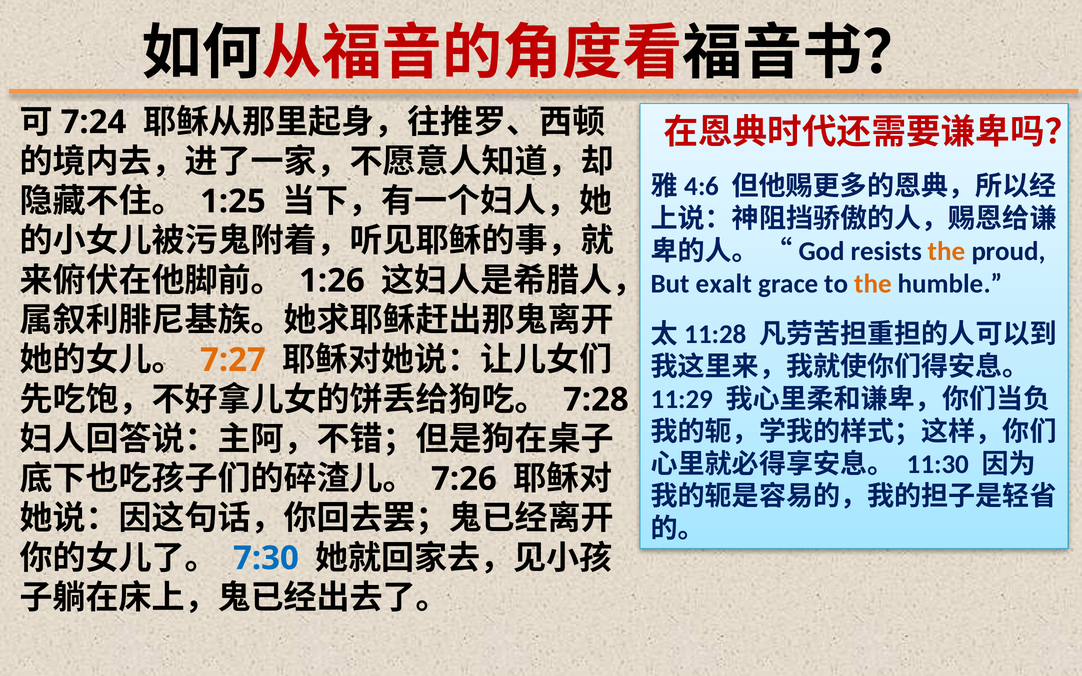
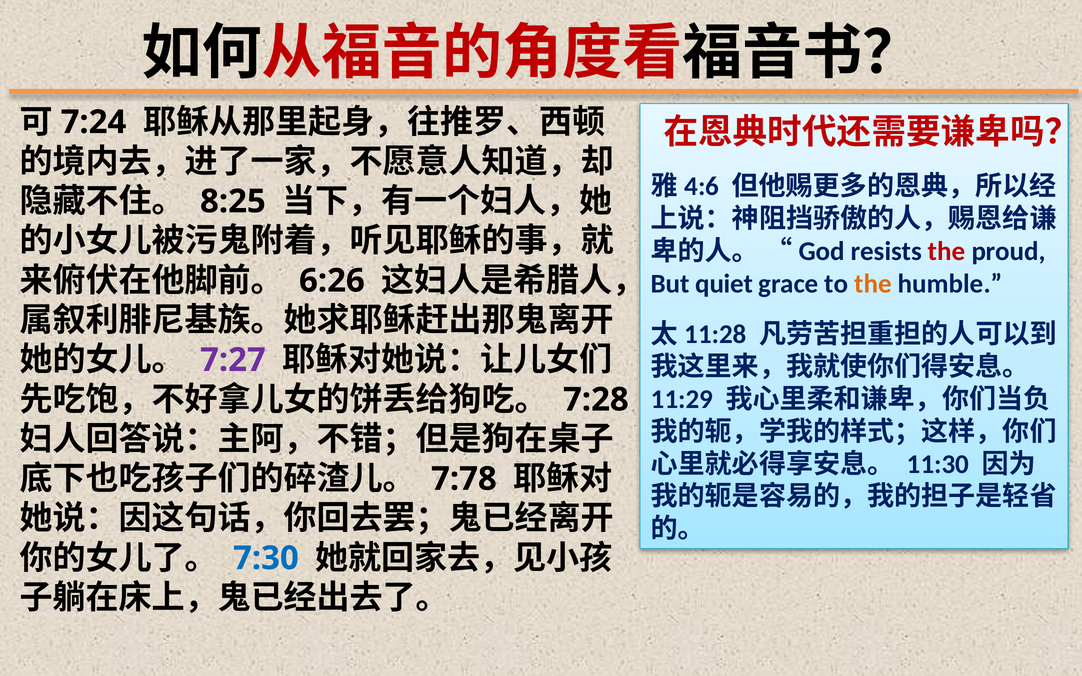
1:25: 1:25 -> 8:25
the at (947, 252) colour: orange -> red
1:26: 1:26 -> 6:26
exalt: exalt -> quiet
7:27 colour: orange -> purple
7:26: 7:26 -> 7:78
